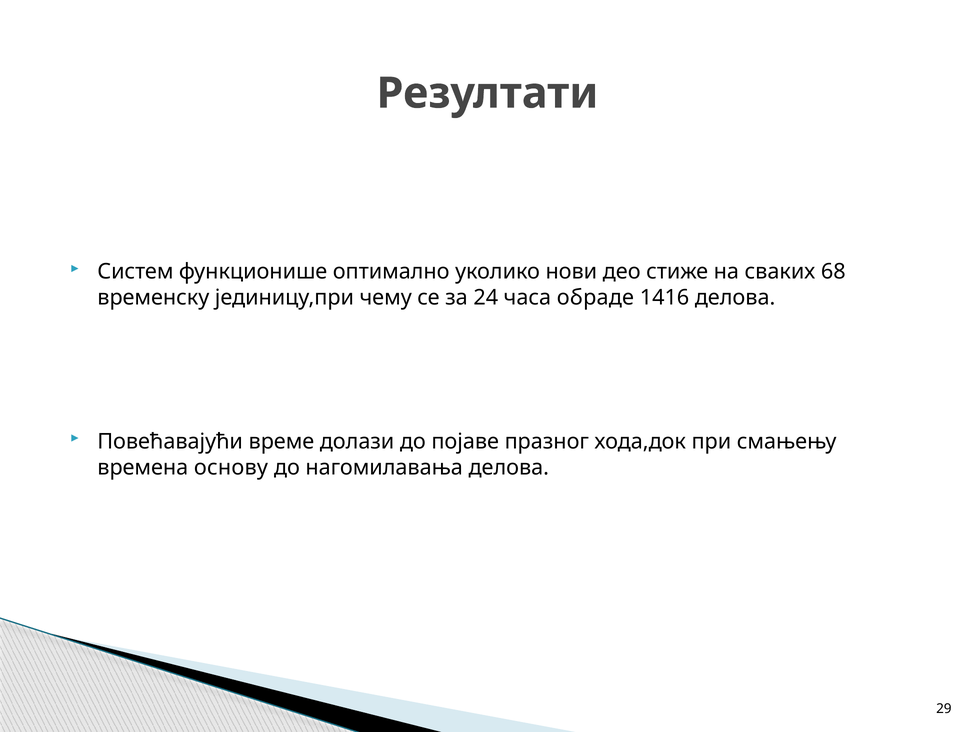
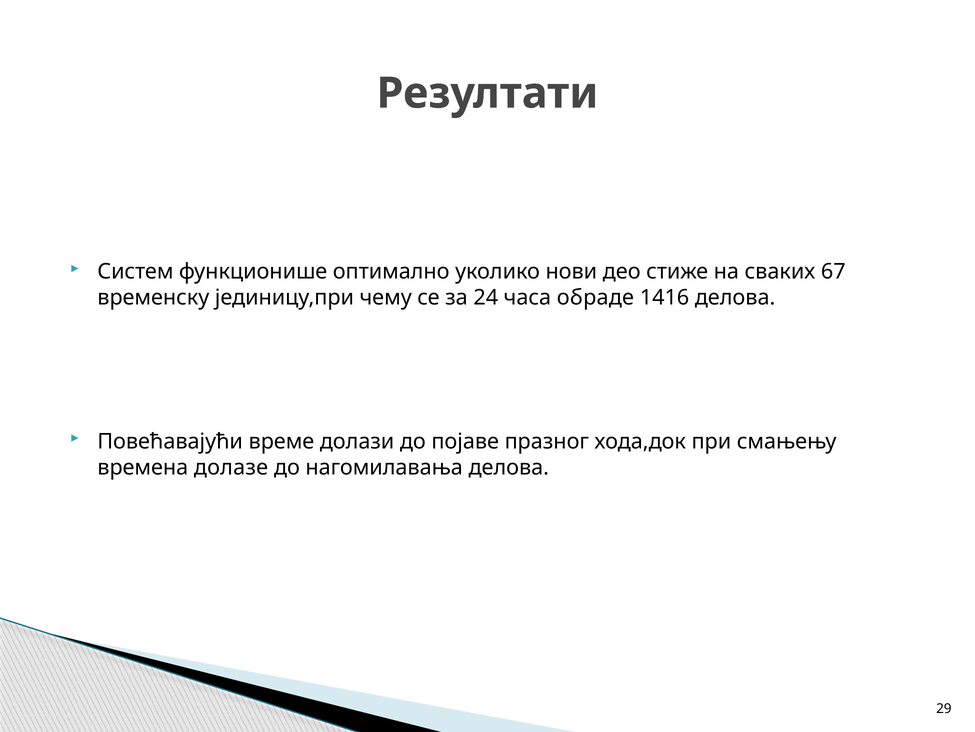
68: 68 -> 67
основу: основу -> долазе
